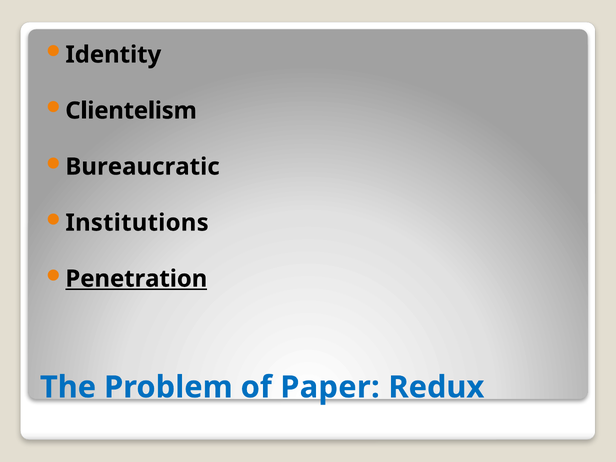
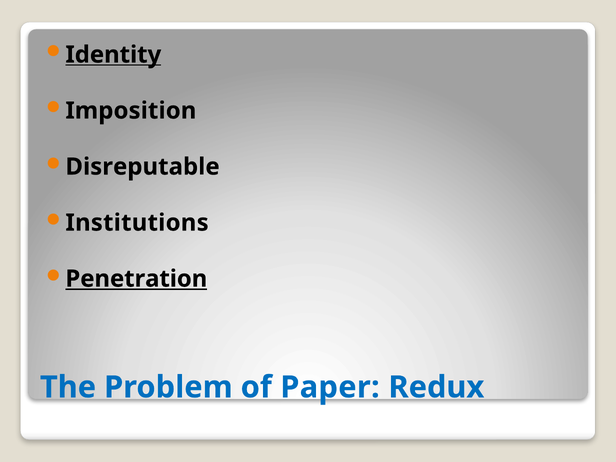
Identity underline: none -> present
Clientelism: Clientelism -> Imposition
Bureaucratic: Bureaucratic -> Disreputable
